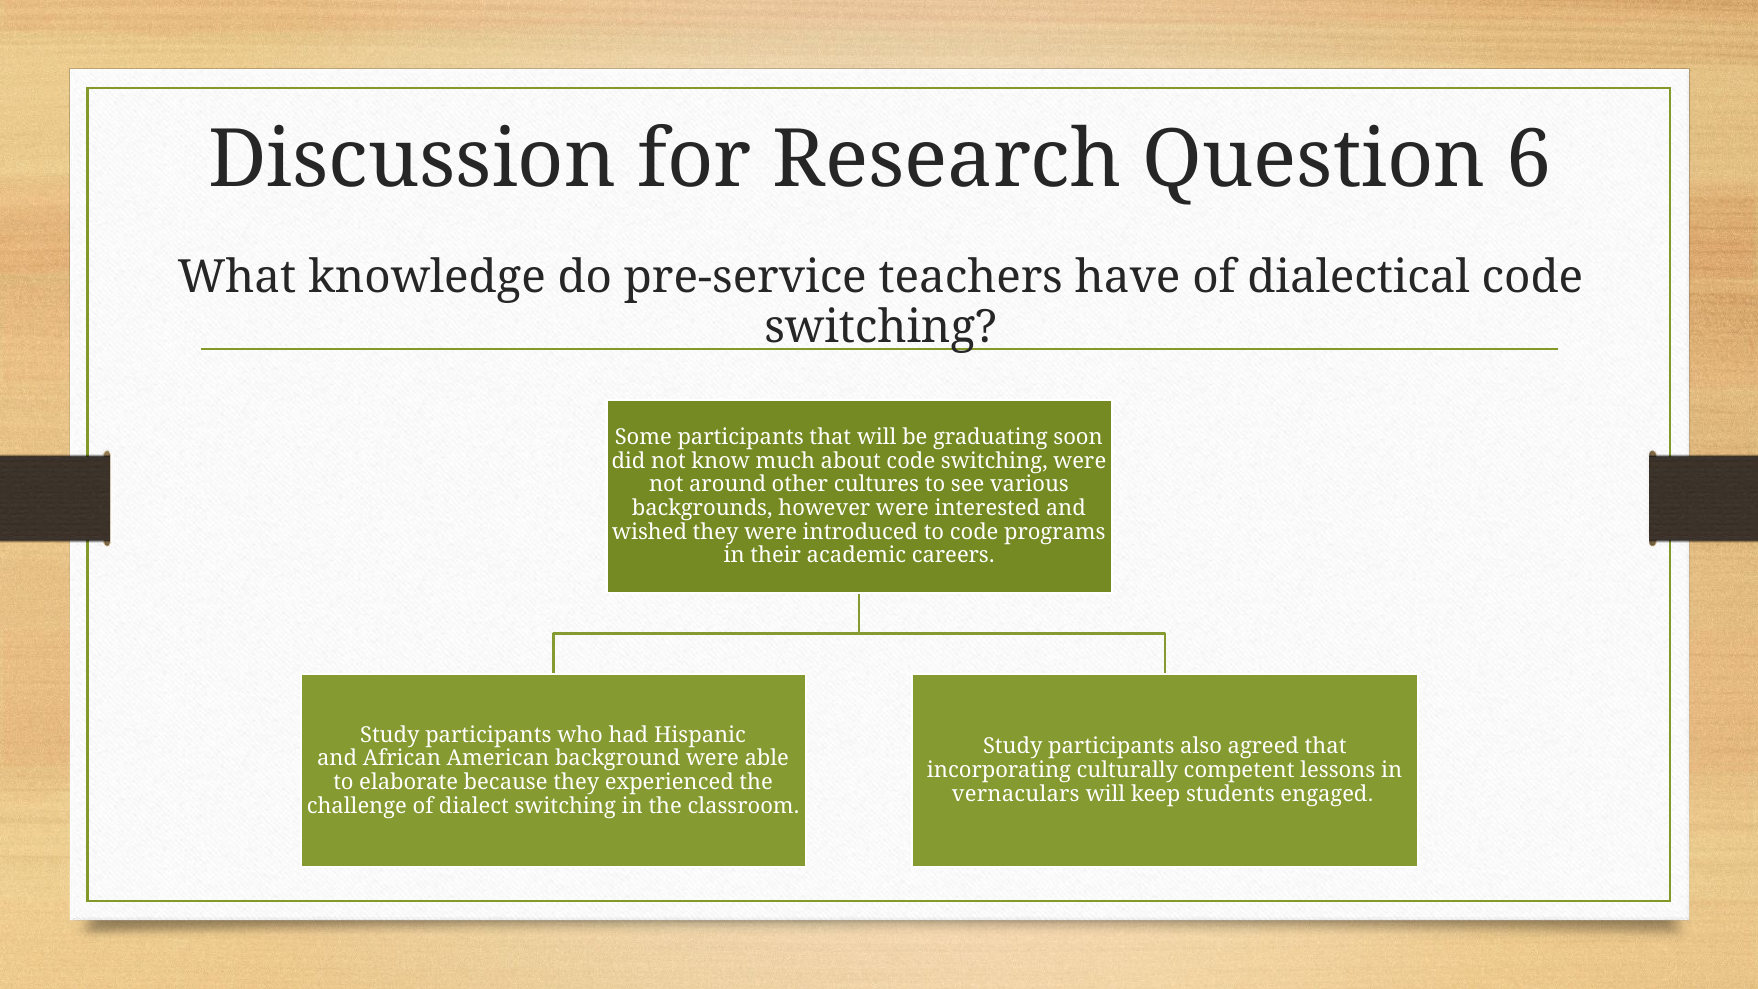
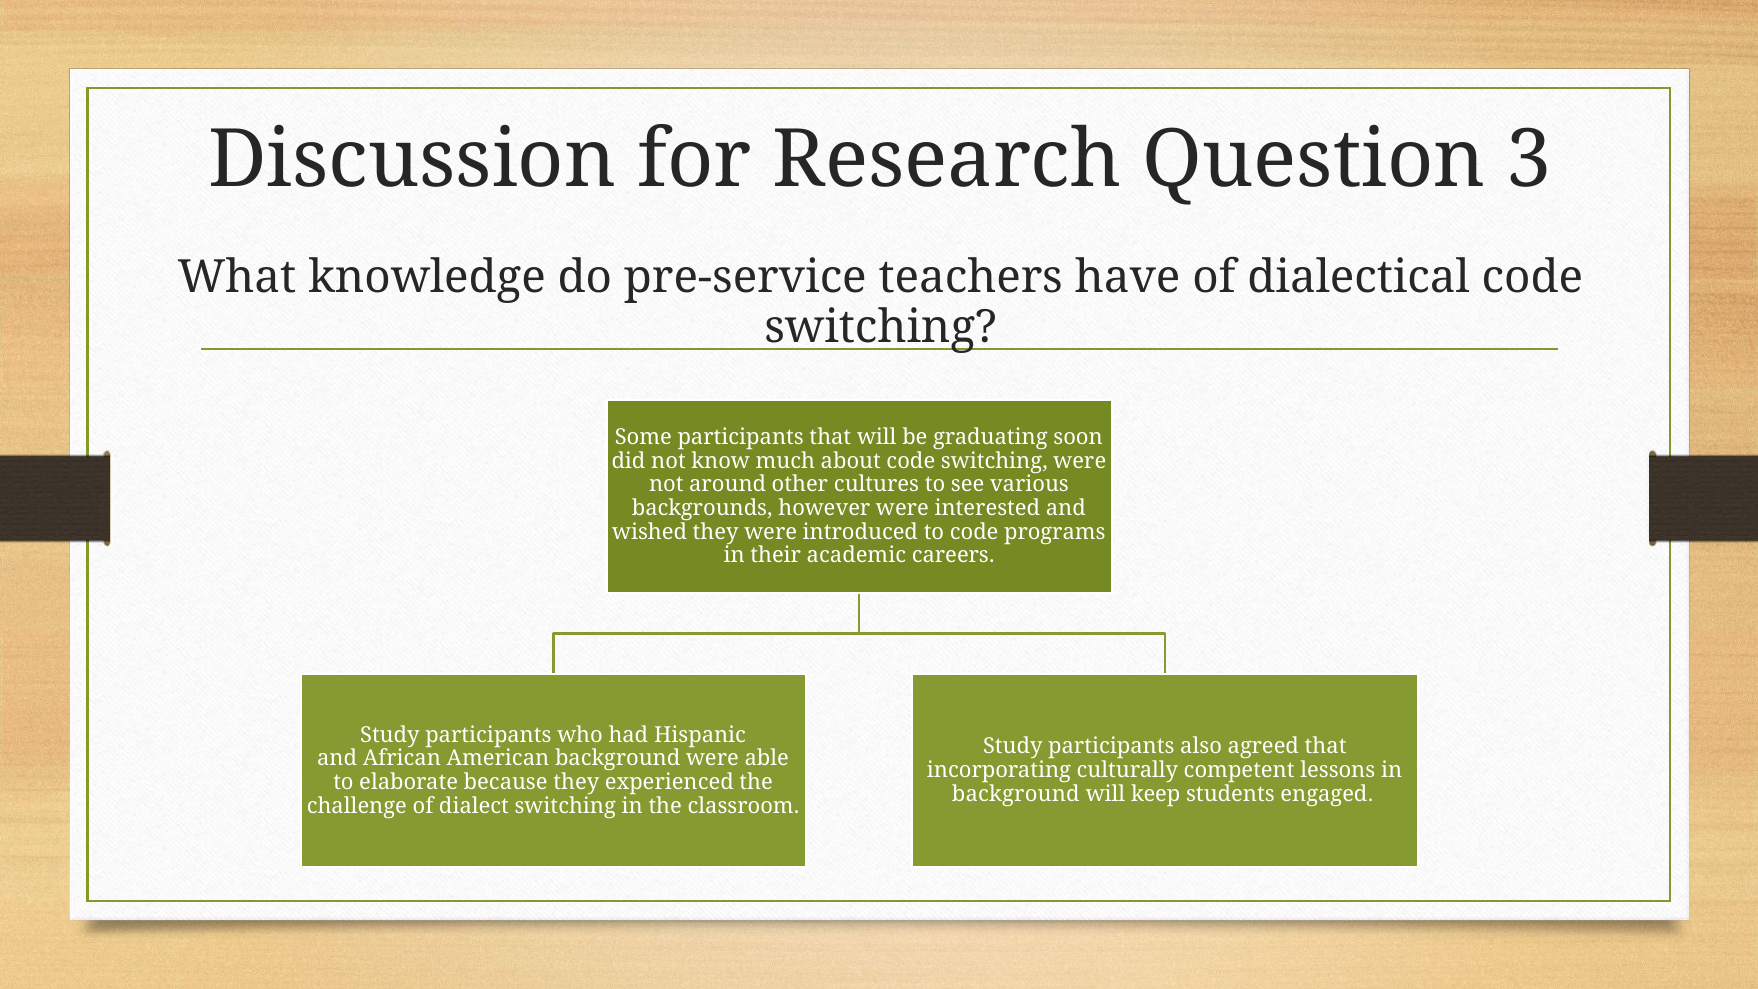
6: 6 -> 3
vernaculars at (1016, 794): vernaculars -> background
